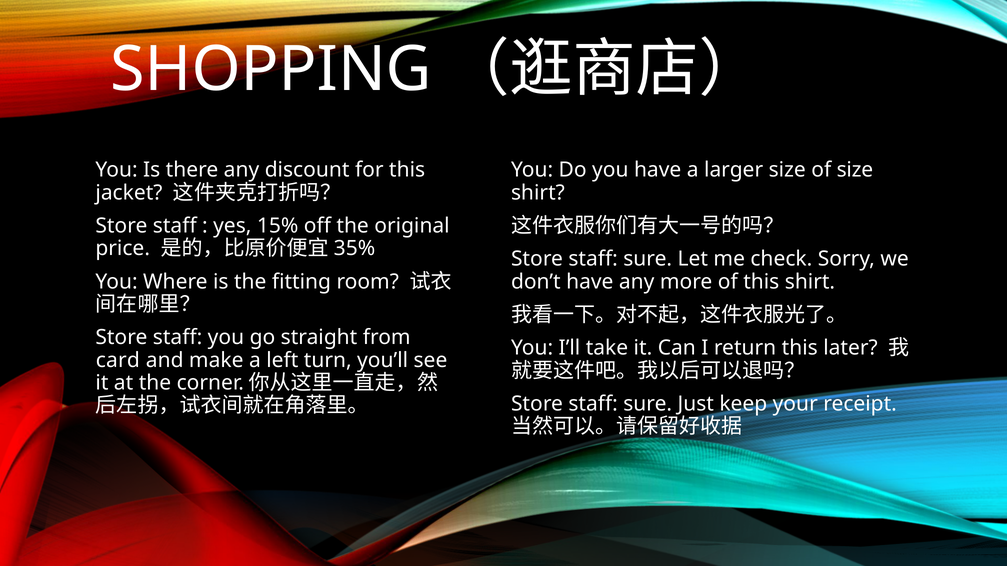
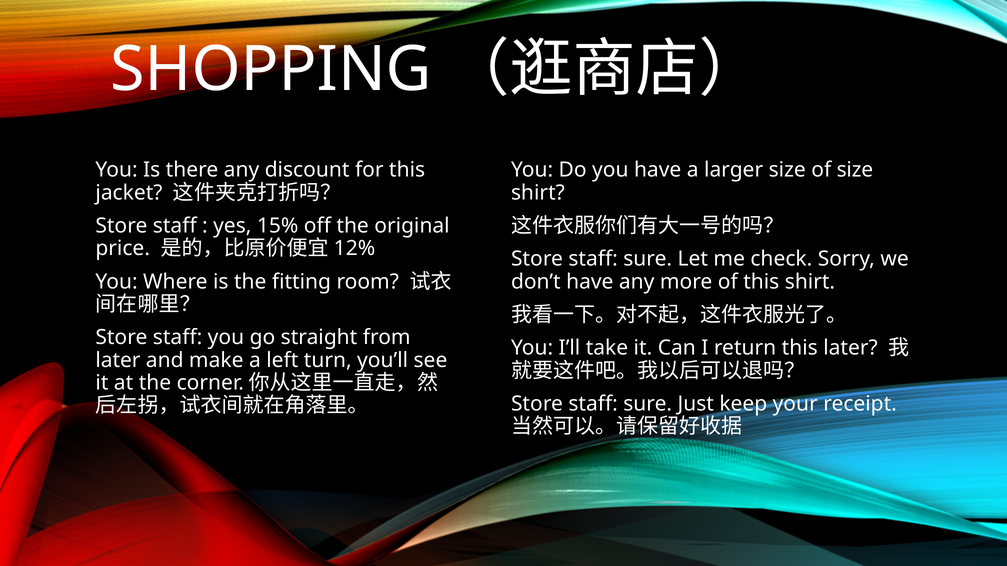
35%: 35% -> 12%
card at (118, 360): card -> later
